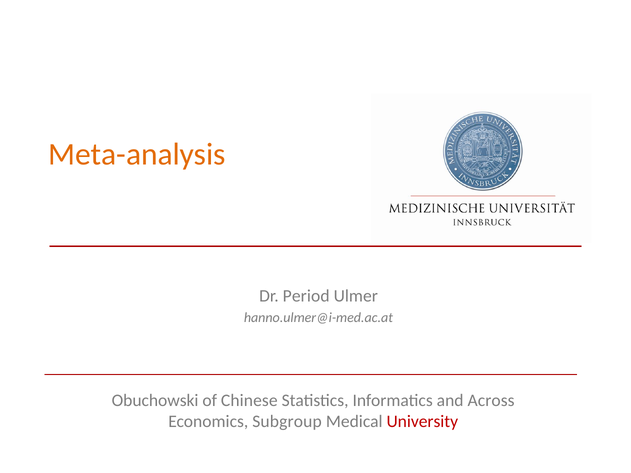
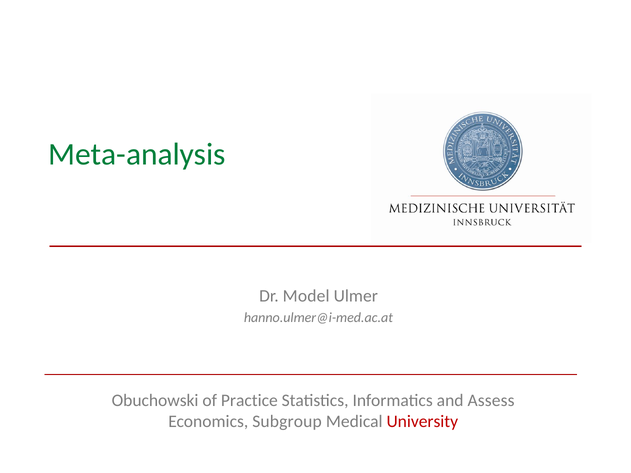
Meta-analysis colour: orange -> green
Period: Period -> Model
Chinese: Chinese -> Practice
Across: Across -> Assess
